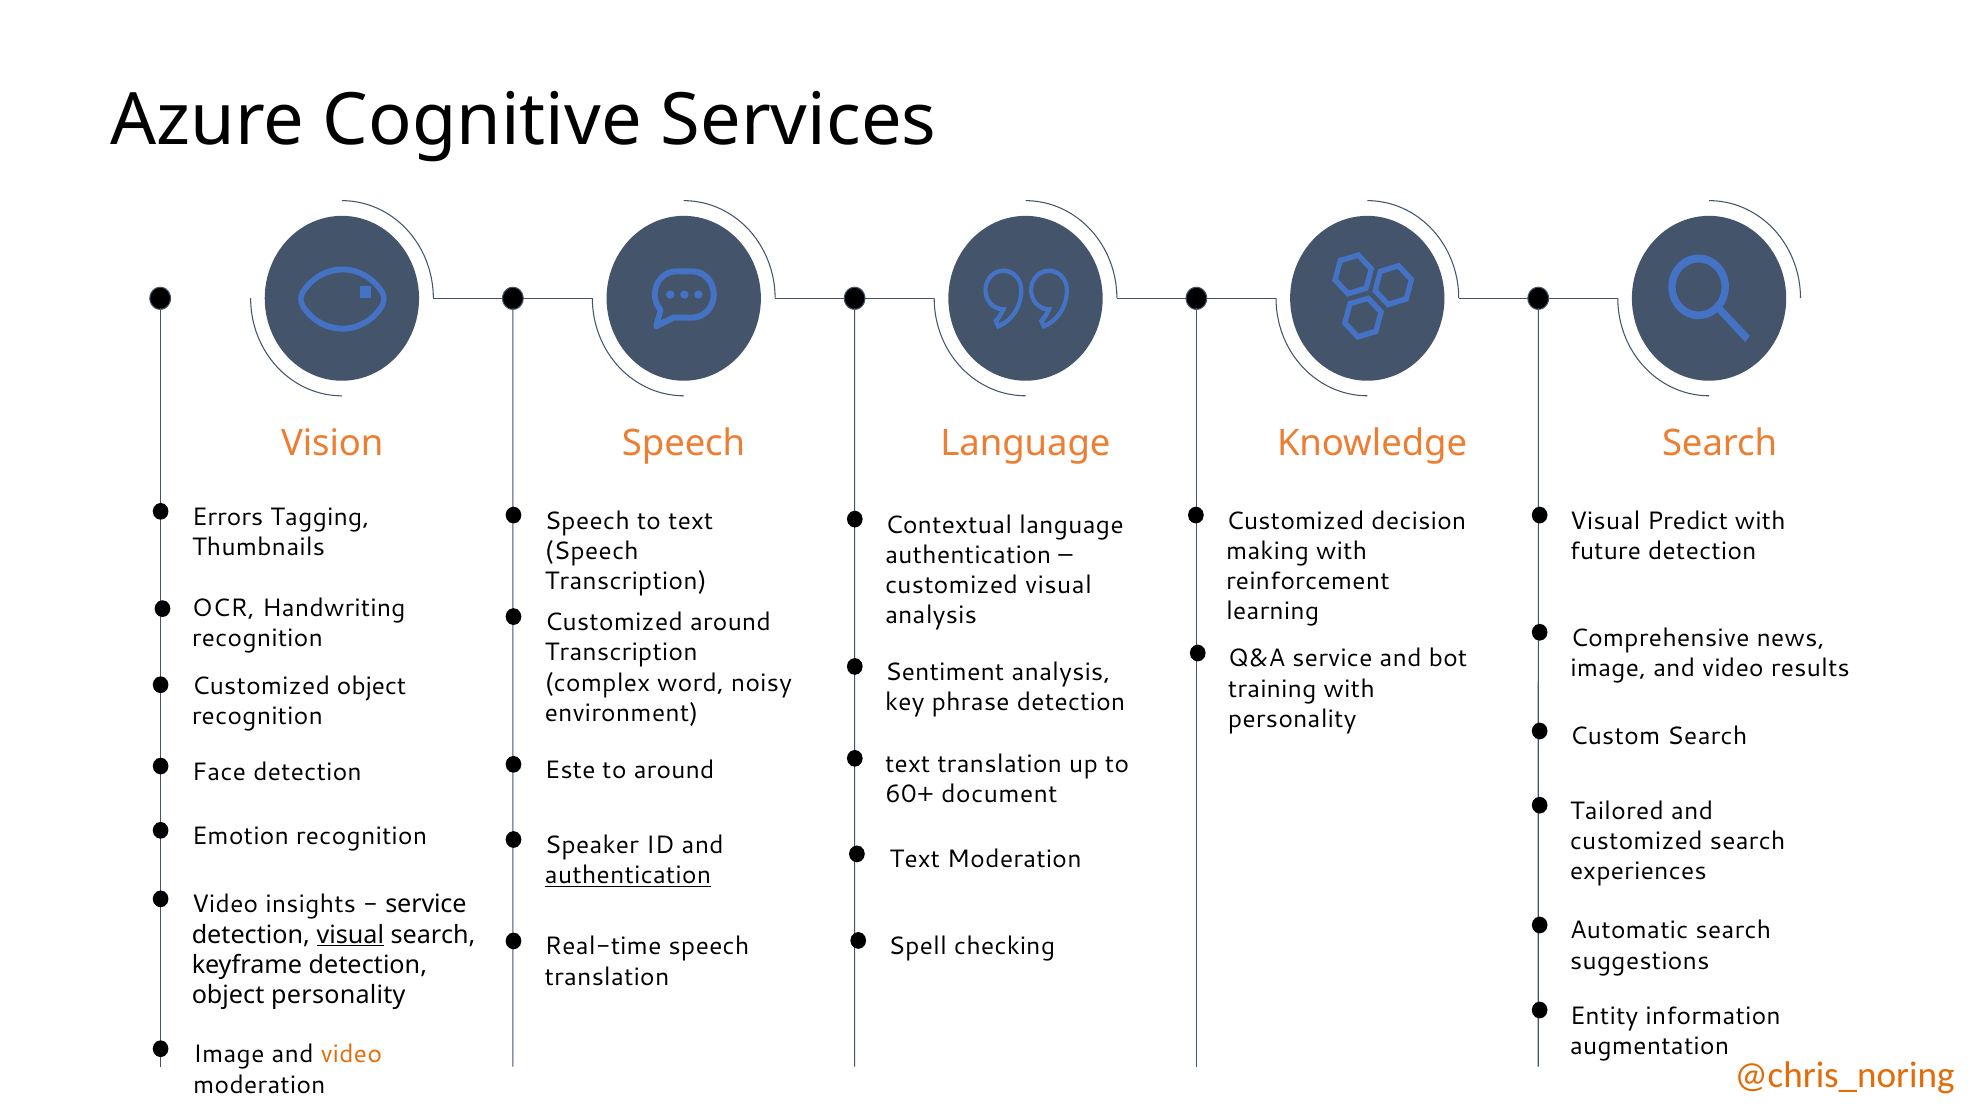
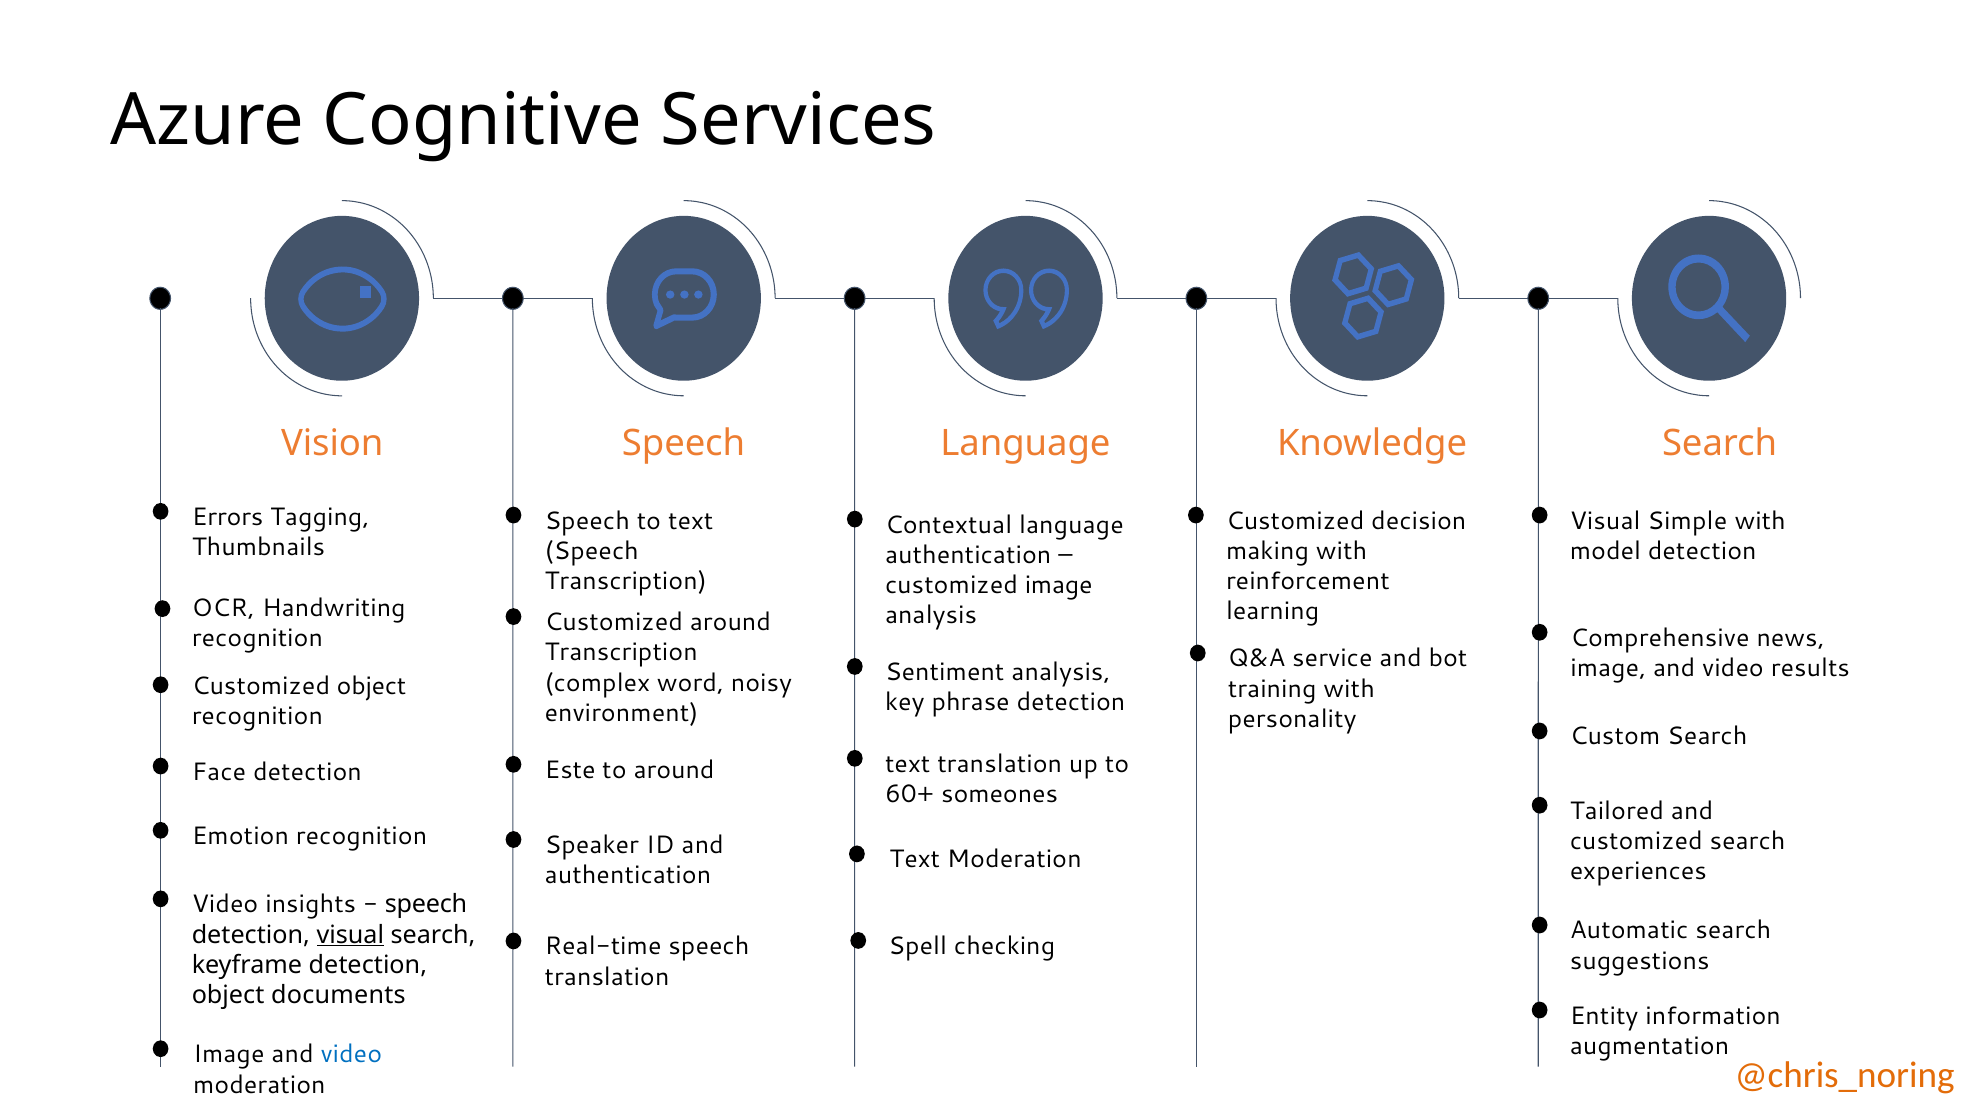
Predict: Predict -> Simple
future: future -> model
customized visual: visual -> image
document: document -> someones
authentication at (628, 875) underline: present -> none
service at (426, 904): service -> speech
object personality: personality -> documents
video at (351, 1054) colour: orange -> blue
